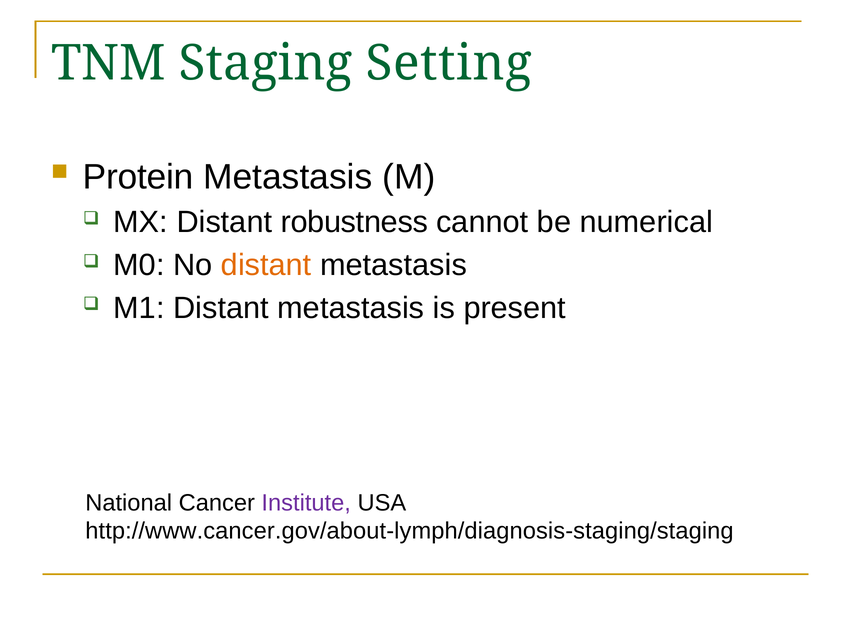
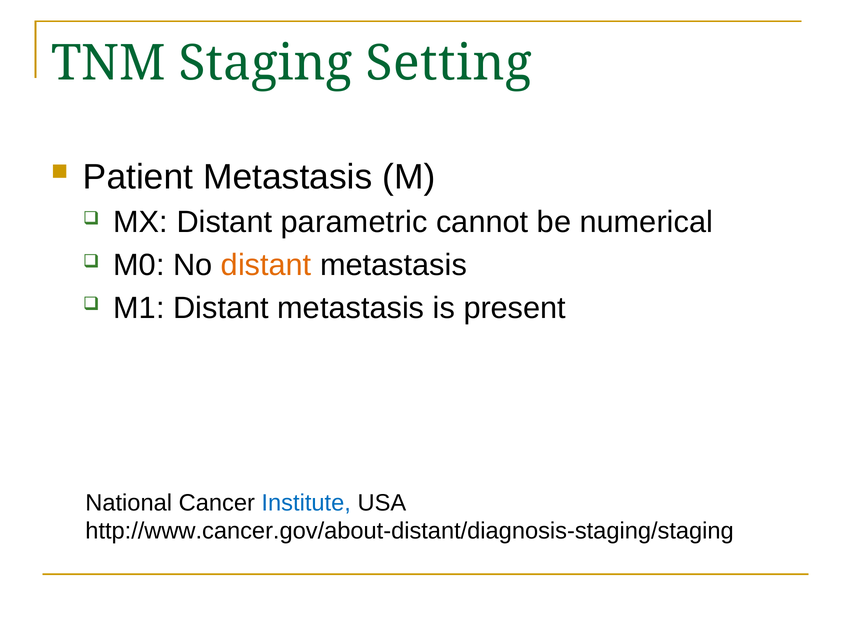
Protein: Protein -> Patient
robustness: robustness -> parametric
Institute colour: purple -> blue
http://www.cancer.gov/about-lymph/diagnosis-staging/staging: http://www.cancer.gov/about-lymph/diagnosis-staging/staging -> http://www.cancer.gov/about-distant/diagnosis-staging/staging
